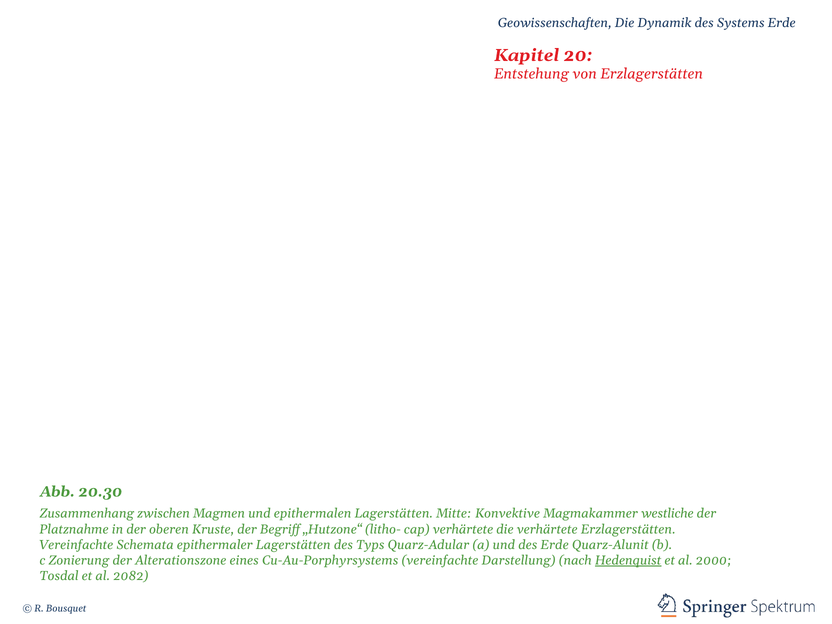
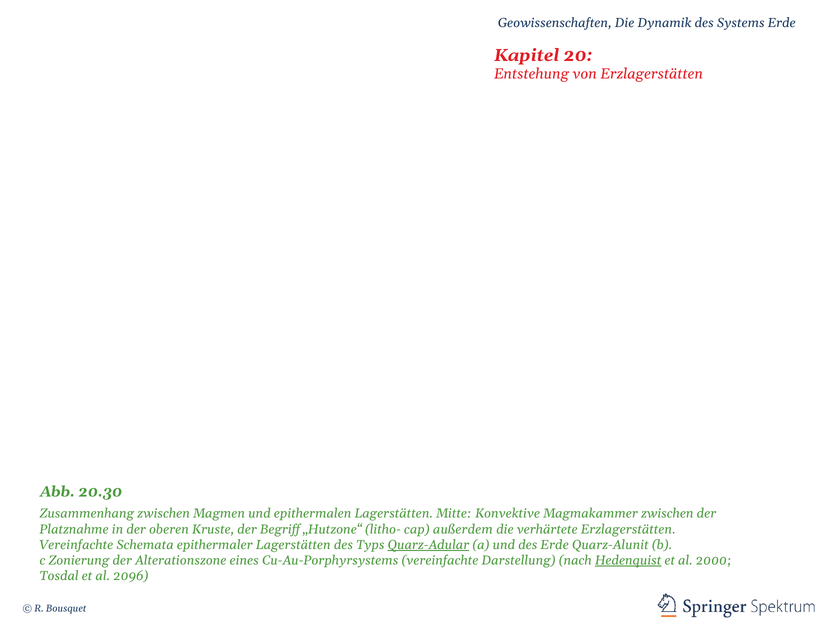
Magmakammer westliche: westliche -> zwischen
cap verhärtete: verhärtete -> außerdem
Quarz-Adular underline: none -> present
2082: 2082 -> 2096
